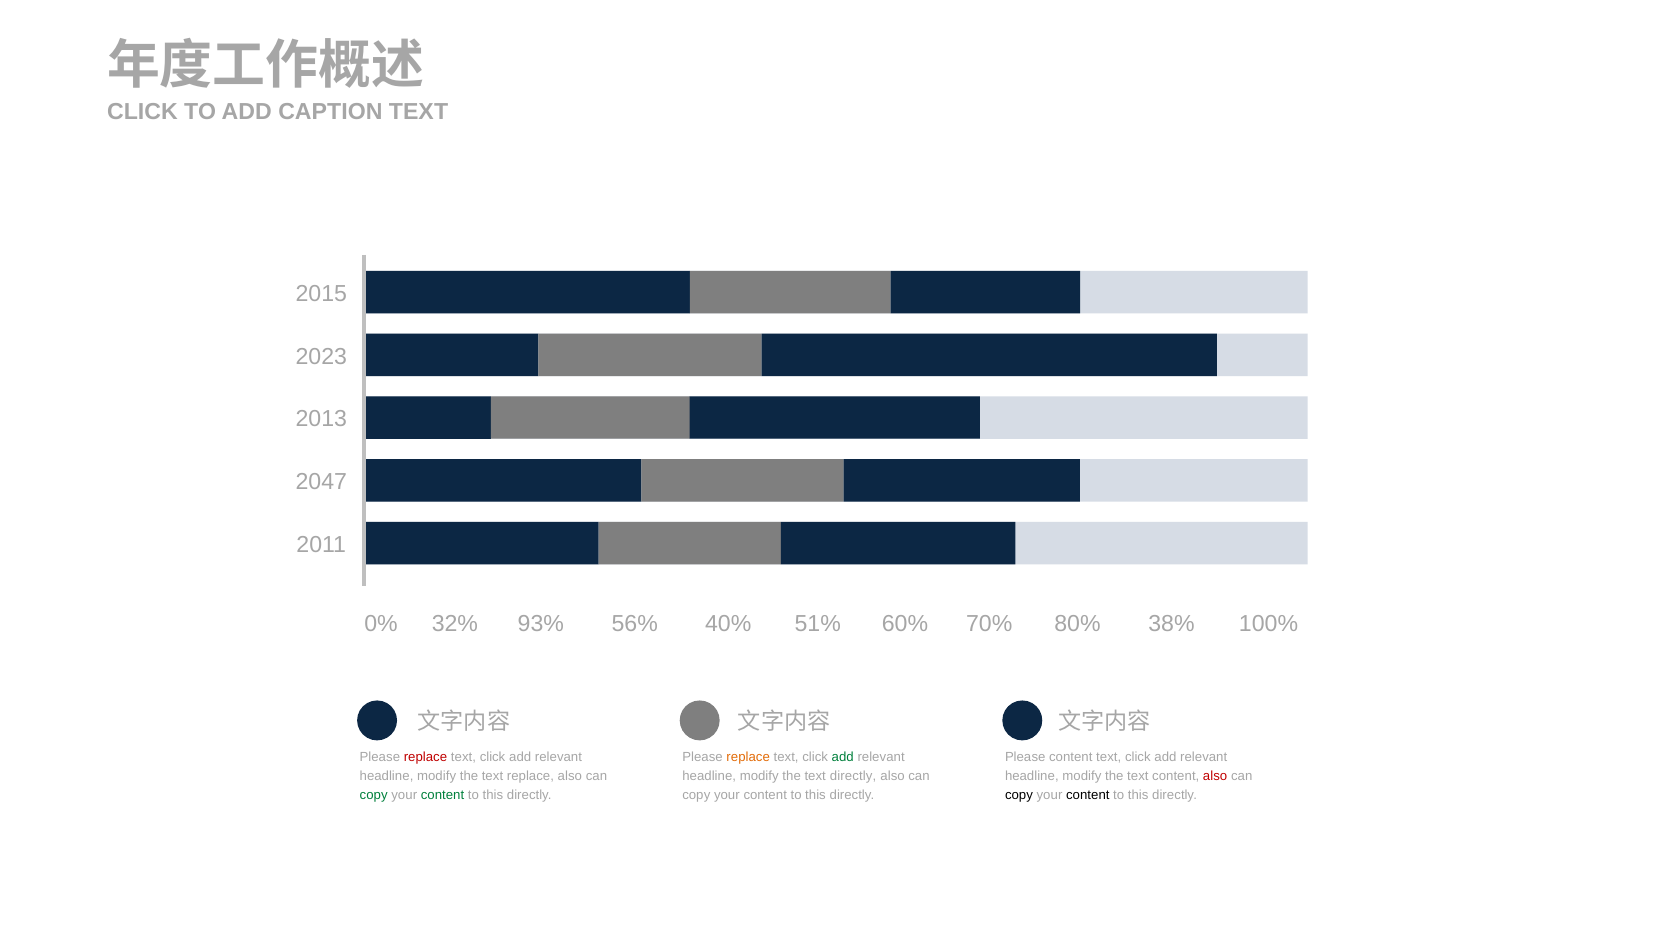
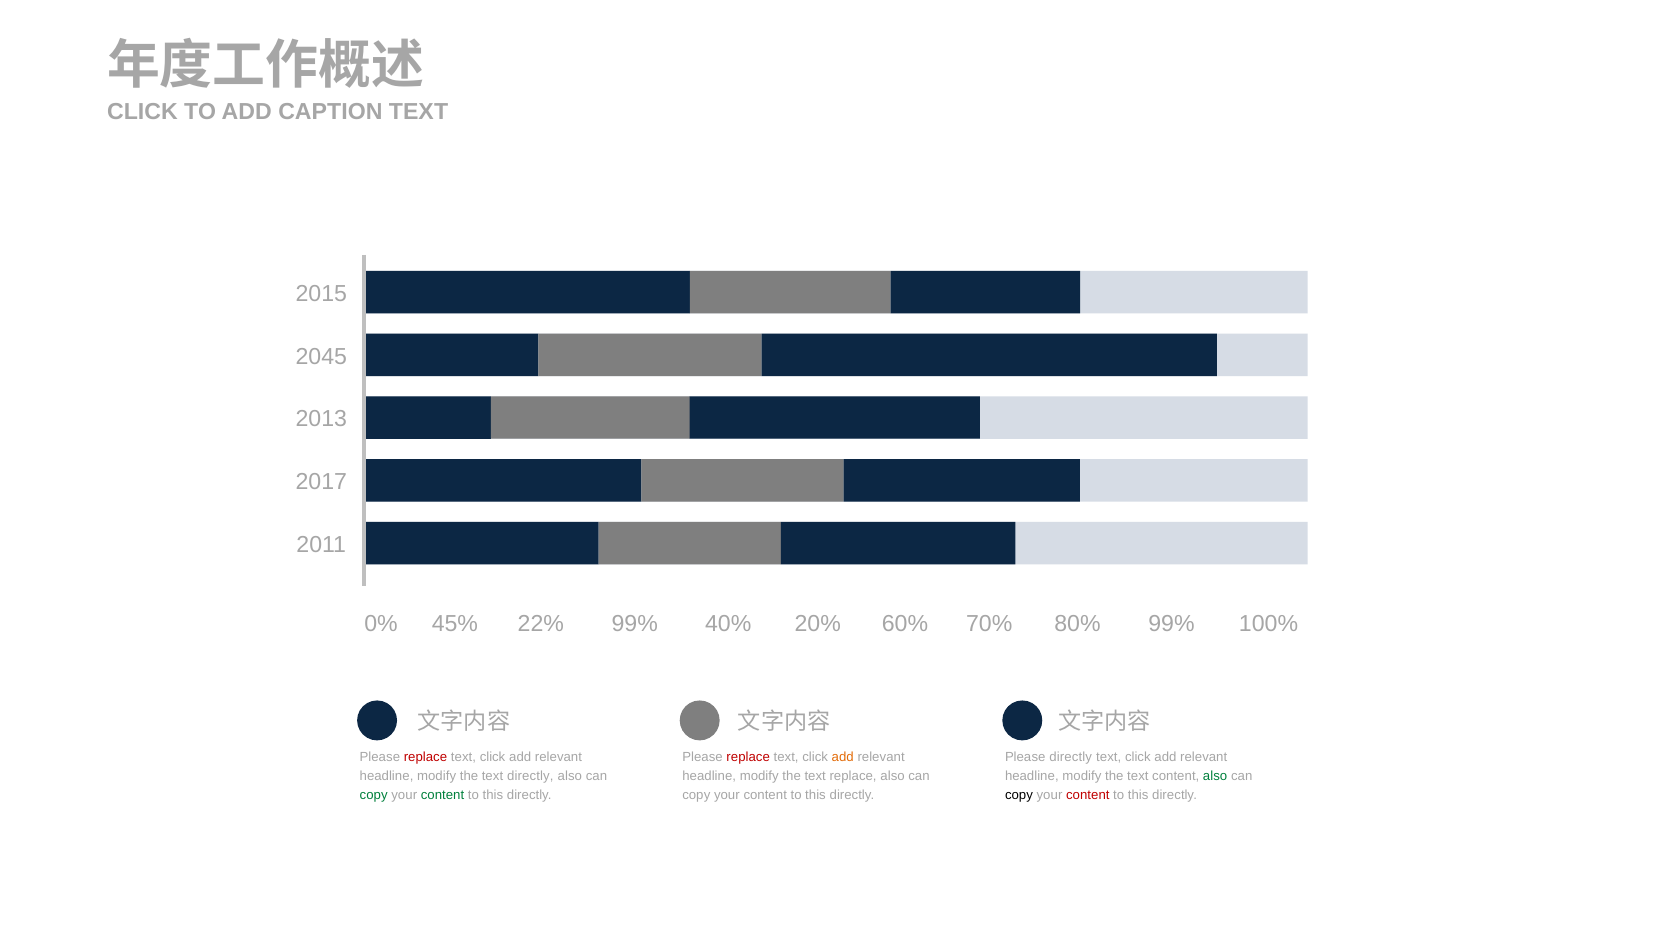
2023: 2023 -> 2045
2047: 2047 -> 2017
32%: 32% -> 45%
93%: 93% -> 22%
56% at (635, 623): 56% -> 99%
51%: 51% -> 20%
80% 38%: 38% -> 99%
replace at (748, 757) colour: orange -> red
add at (843, 757) colour: green -> orange
Please content: content -> directly
text replace: replace -> directly
text directly: directly -> replace
also at (1215, 776) colour: red -> green
content at (1088, 795) colour: black -> red
